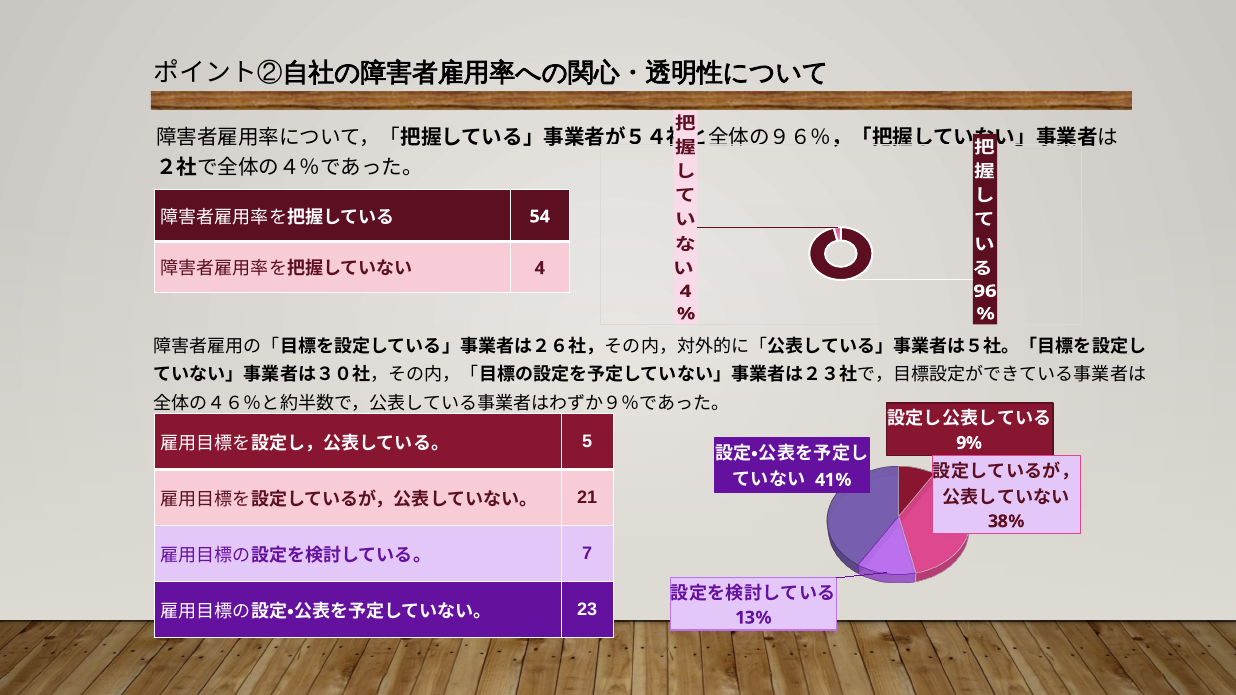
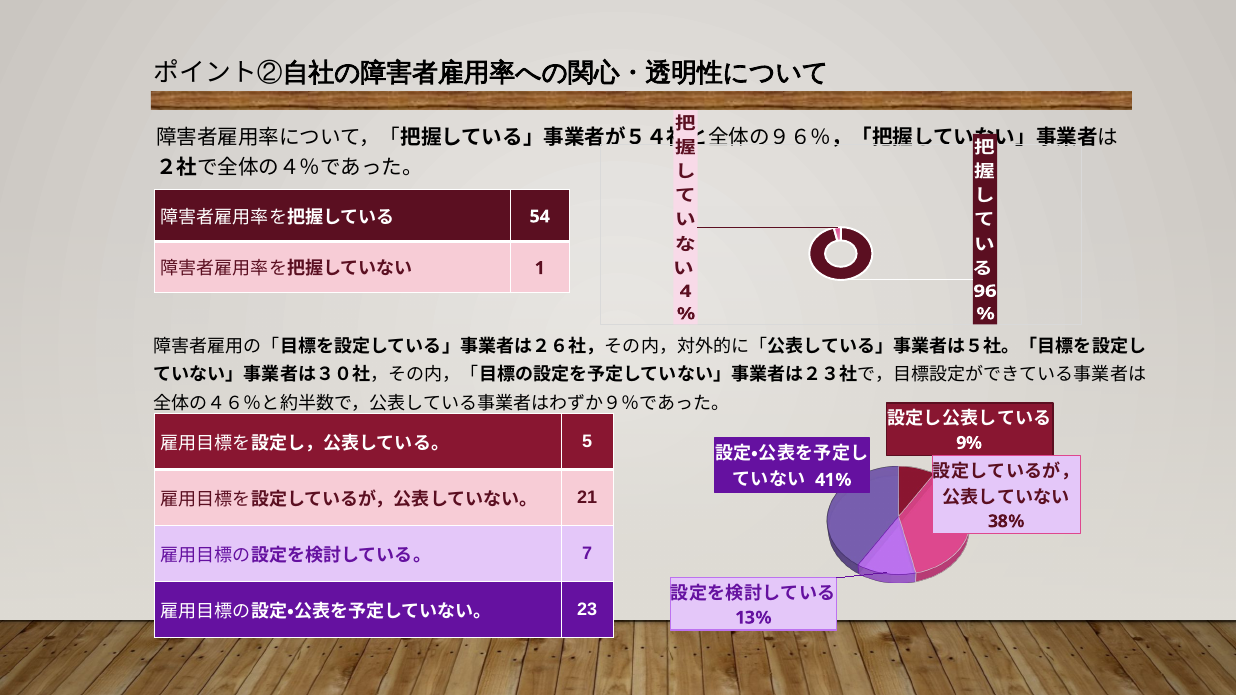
4 at (540, 268): 4 -> 1
